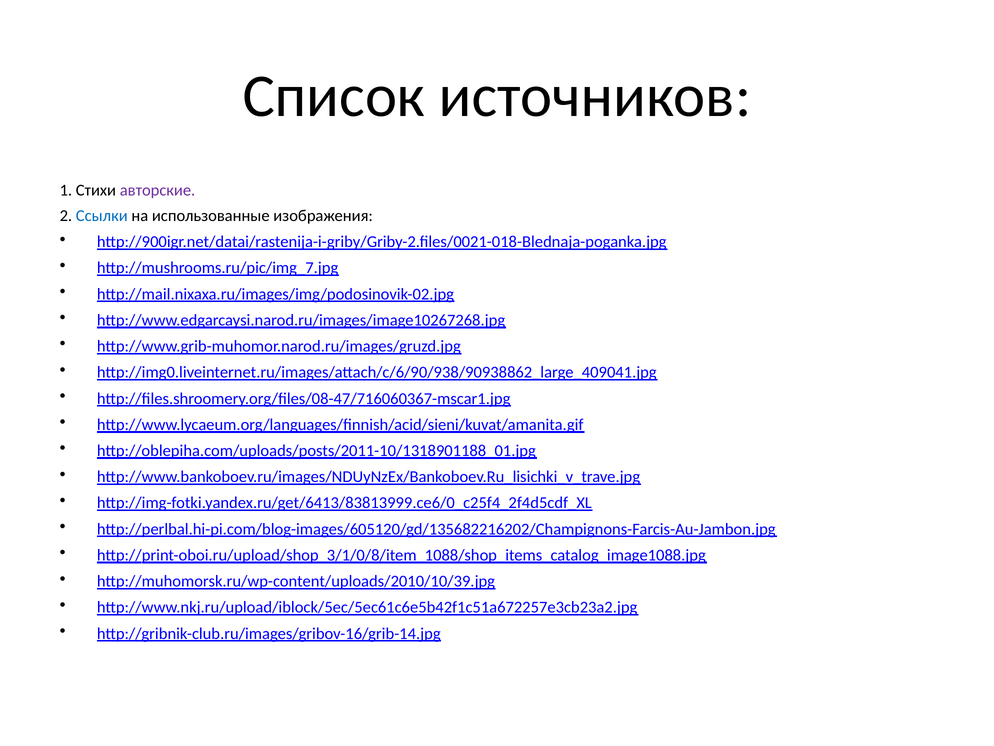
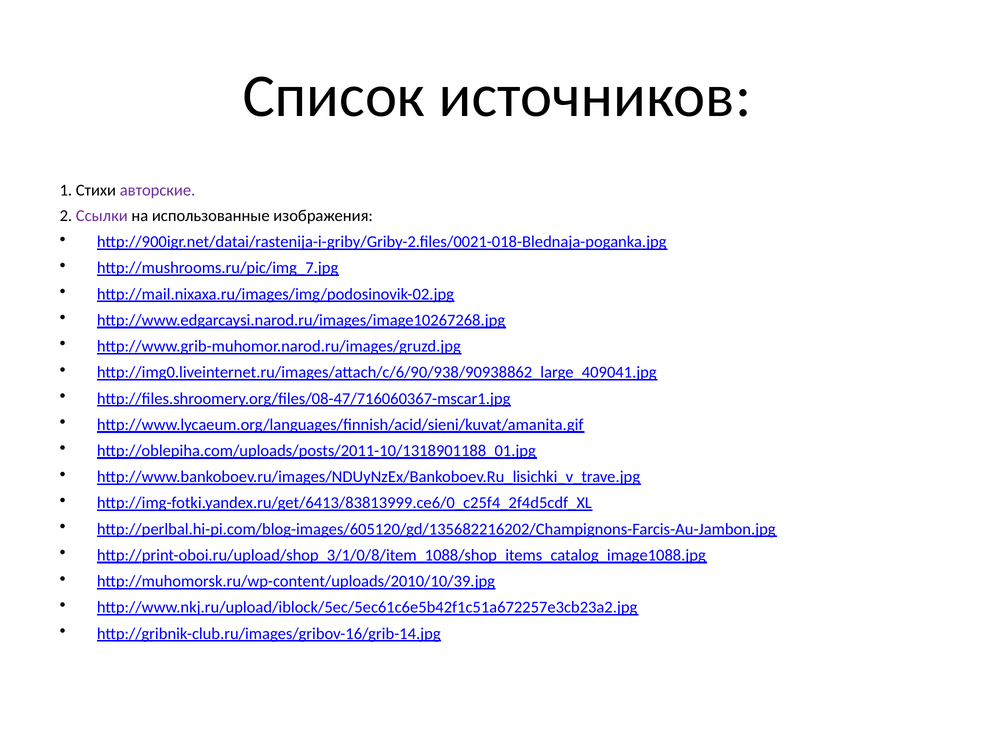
Ссылки colour: blue -> purple
